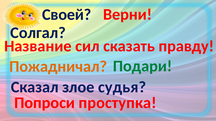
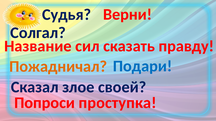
Своей: Своей -> Судья
Подари colour: green -> blue
судья: судья -> своей
